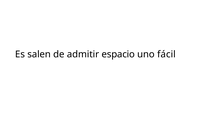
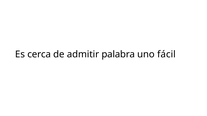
salen: salen -> cerca
espacio: espacio -> palabra
